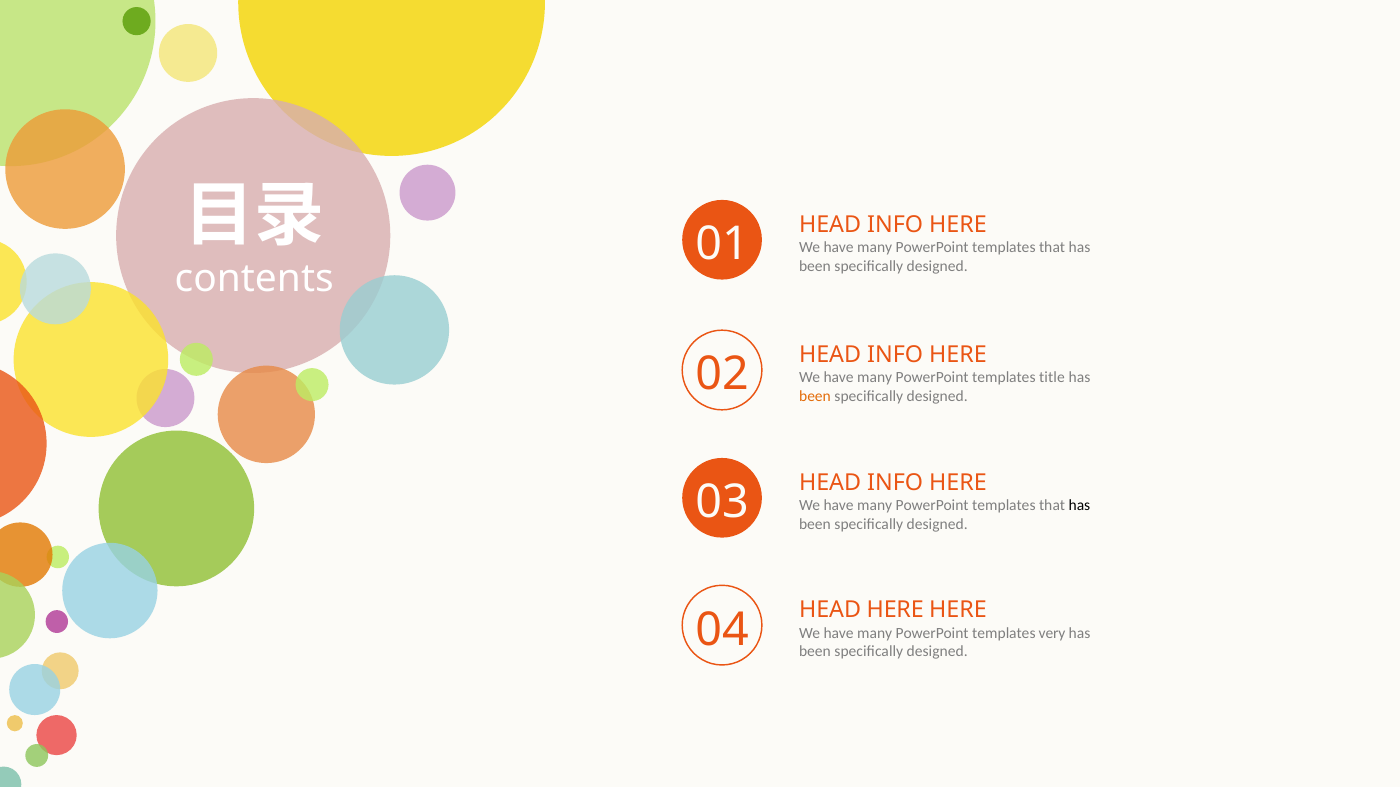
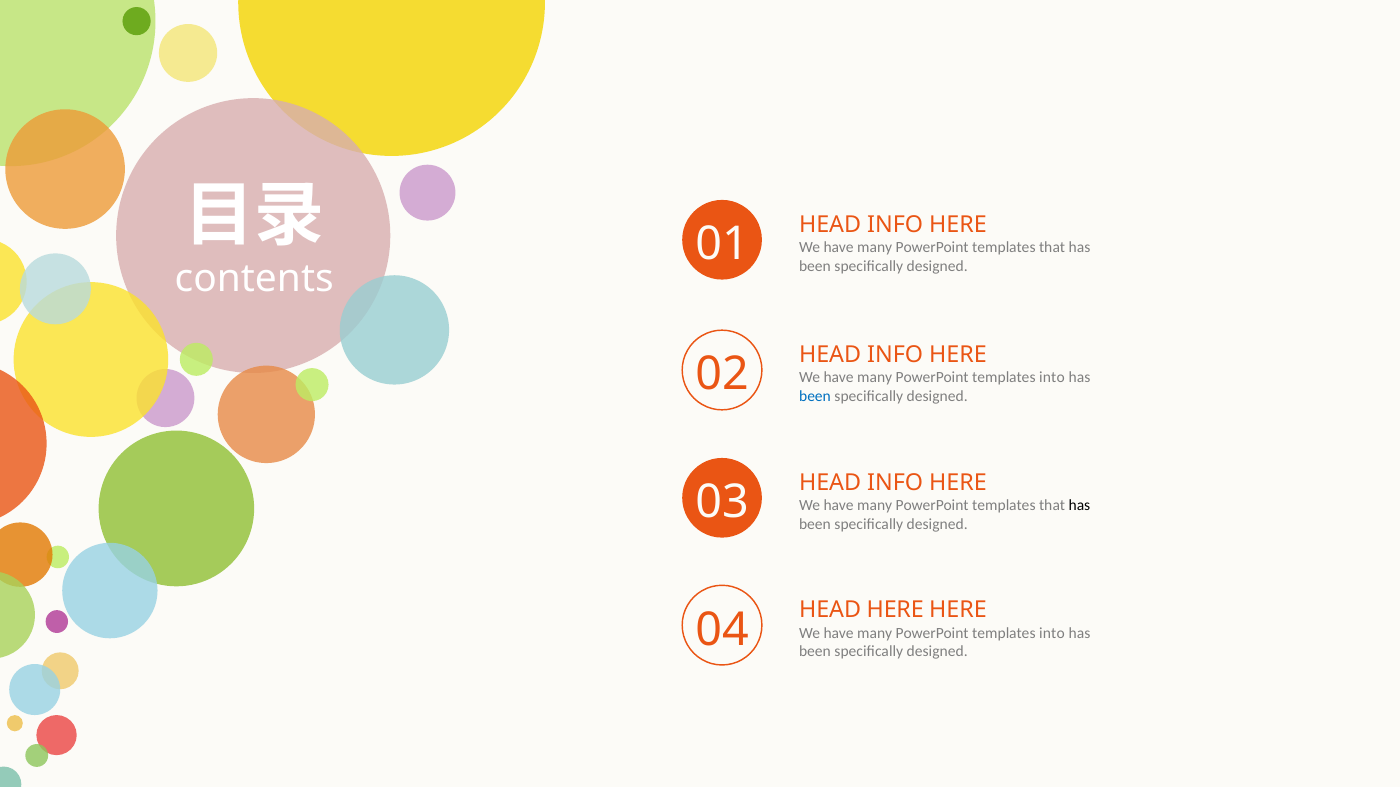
title at (1052, 378): title -> into
been at (815, 397) colour: orange -> blue
very at (1052, 633): very -> into
